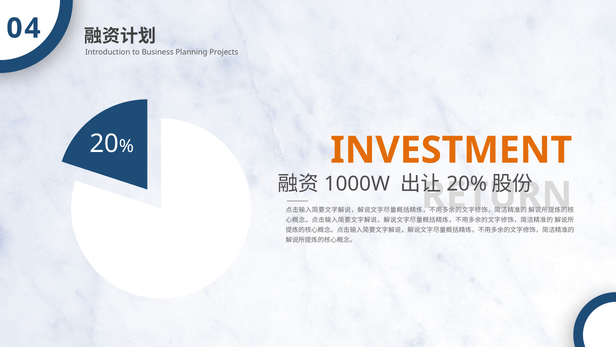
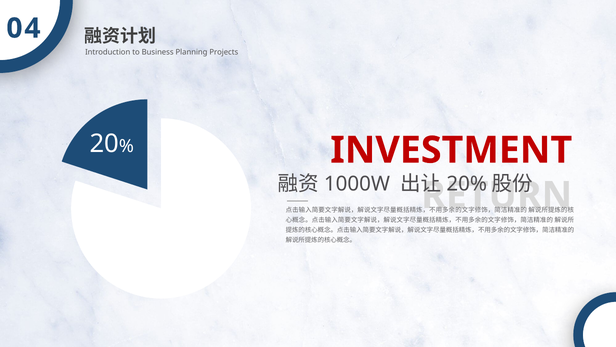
INVESTMENT colour: orange -> red
